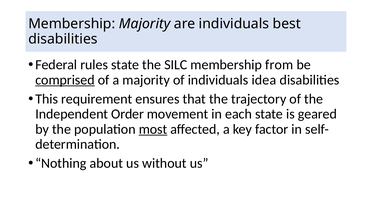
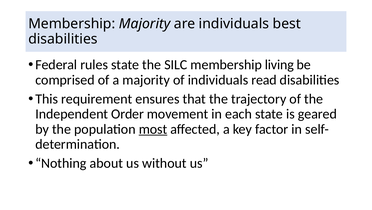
from: from -> living
comprised underline: present -> none
idea: idea -> read
